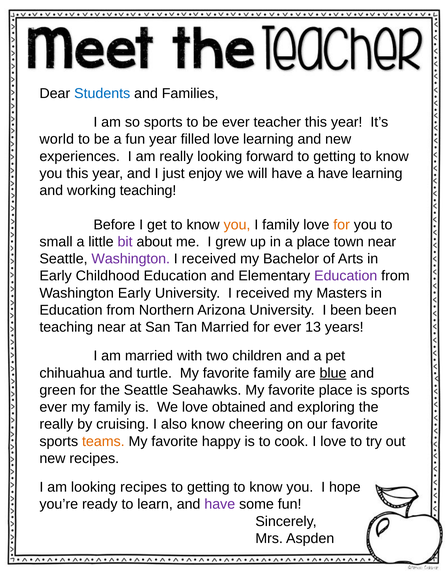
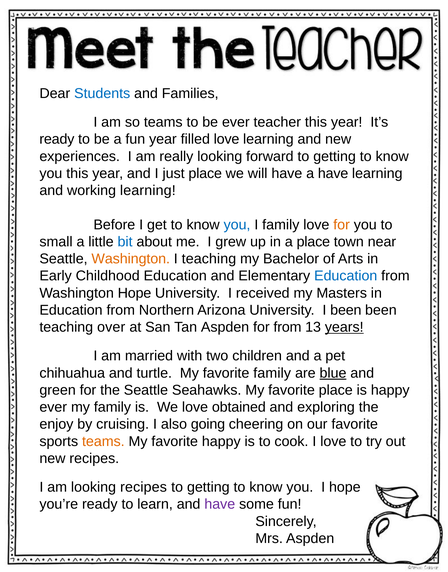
so sports: sports -> teams
world at (57, 139): world -> ready
just enjoy: enjoy -> place
working teaching: teaching -> learning
you at (237, 225) colour: orange -> blue
bit colour: purple -> blue
Washington at (131, 259) colour: purple -> orange
received at (209, 259): received -> teaching
Education at (346, 276) colour: purple -> blue
Washington Early: Early -> Hope
teaching near: near -> over
Tan Married: Married -> Aspden
for ever: ever -> from
years underline: none -> present
is sports: sports -> happy
really at (56, 424): really -> enjoy
also know: know -> going
